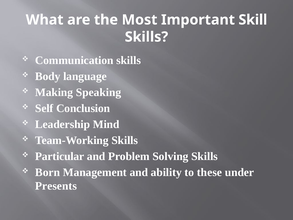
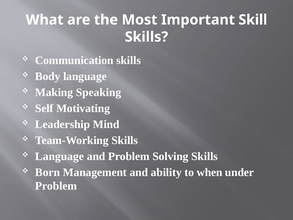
Conclusion: Conclusion -> Motivating
Particular at (60, 156): Particular -> Language
these: these -> when
Presents at (56, 186): Presents -> Problem
